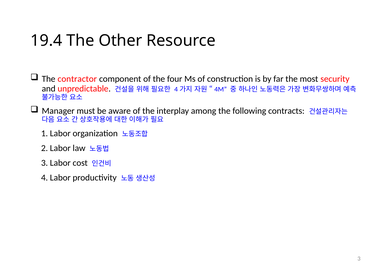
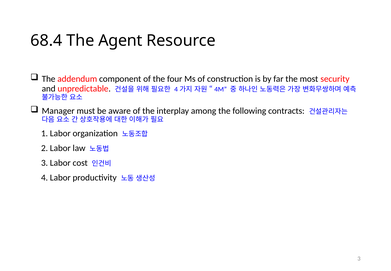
19.4: 19.4 -> 68.4
Other: Other -> Agent
contractor: contractor -> addendum
